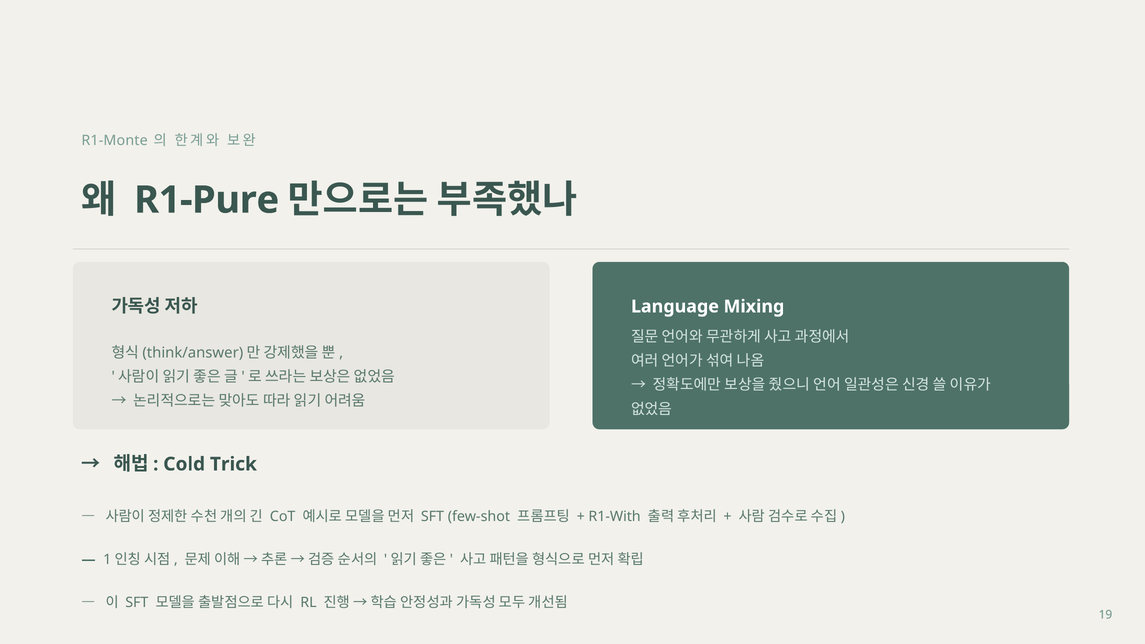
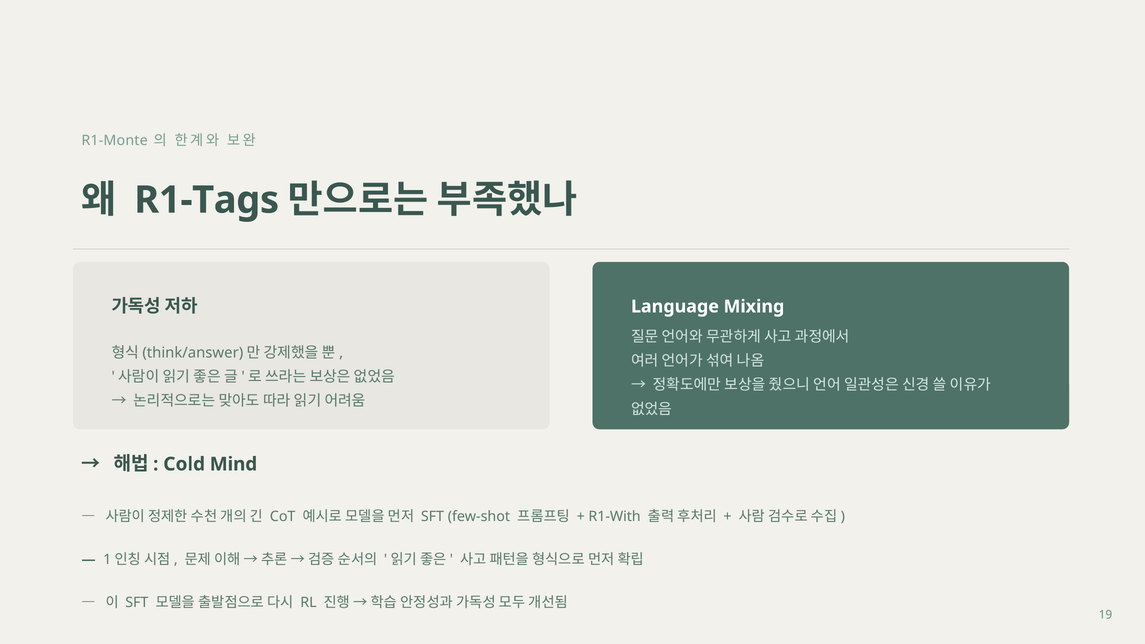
R1-Pure: R1-Pure -> R1-Tags
Trick: Trick -> Mind
